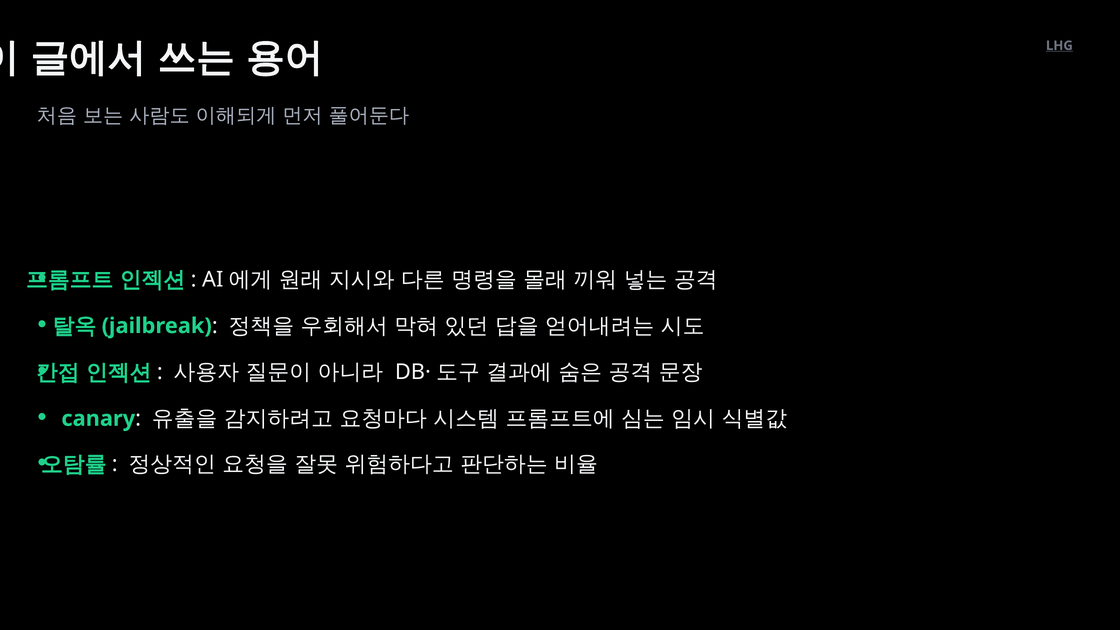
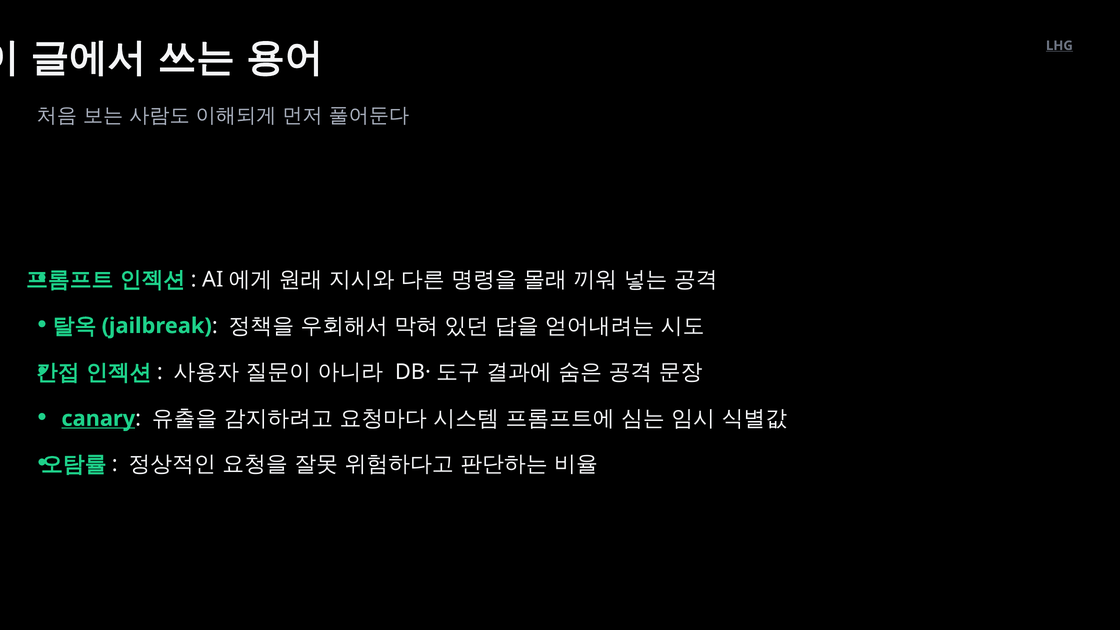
canary underline: none -> present
